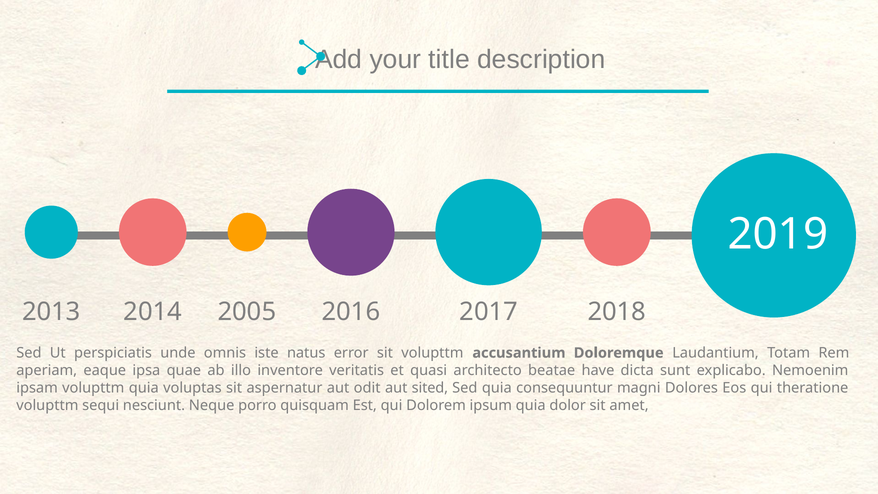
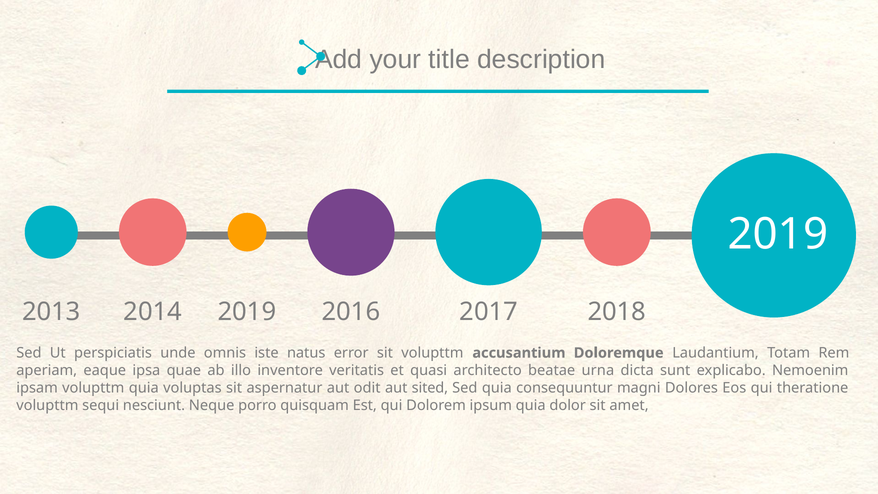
2005 at (247, 312): 2005 -> 2019
have: have -> urna
